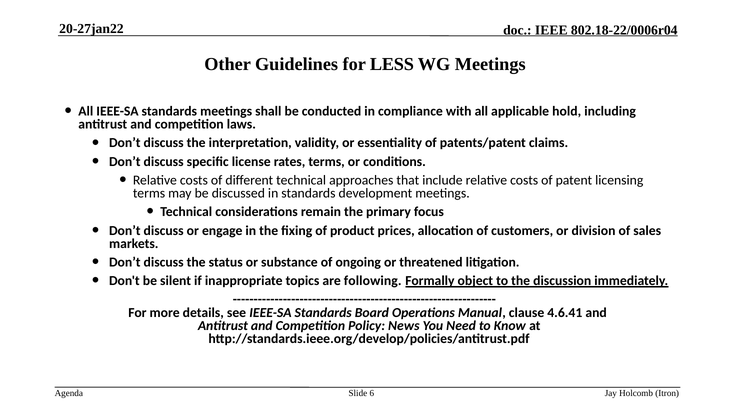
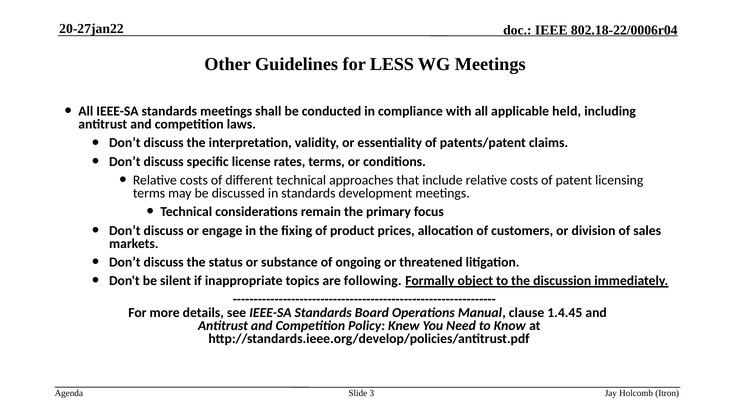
hold: hold -> held
4.6.41: 4.6.41 -> 1.4.45
News: News -> Knew
6: 6 -> 3
